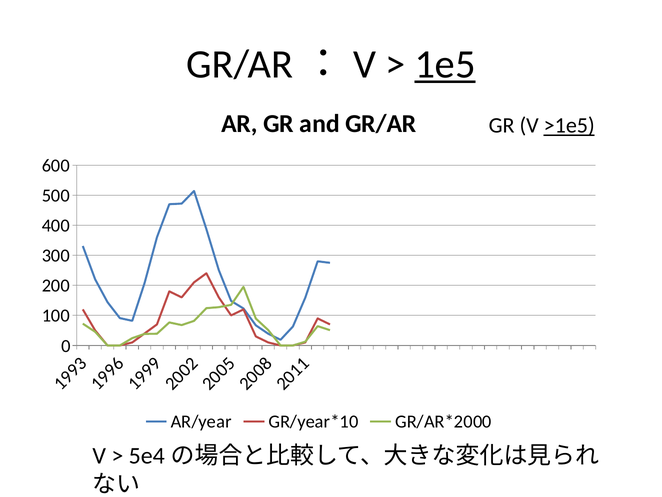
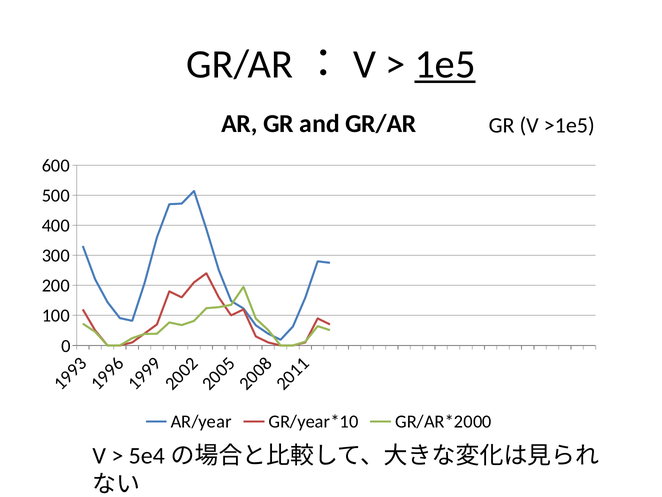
>1e5 underline: present -> none
